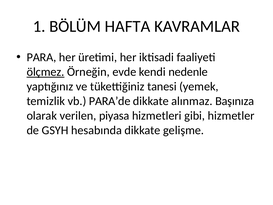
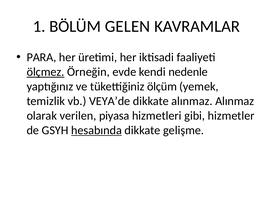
HAFTA: HAFTA -> GELEN
tanesi: tanesi -> ölçüm
PARA’de: PARA’de -> VEYA’de
alınmaz Başınıza: Başınıza -> Alınmaz
hesabında underline: none -> present
